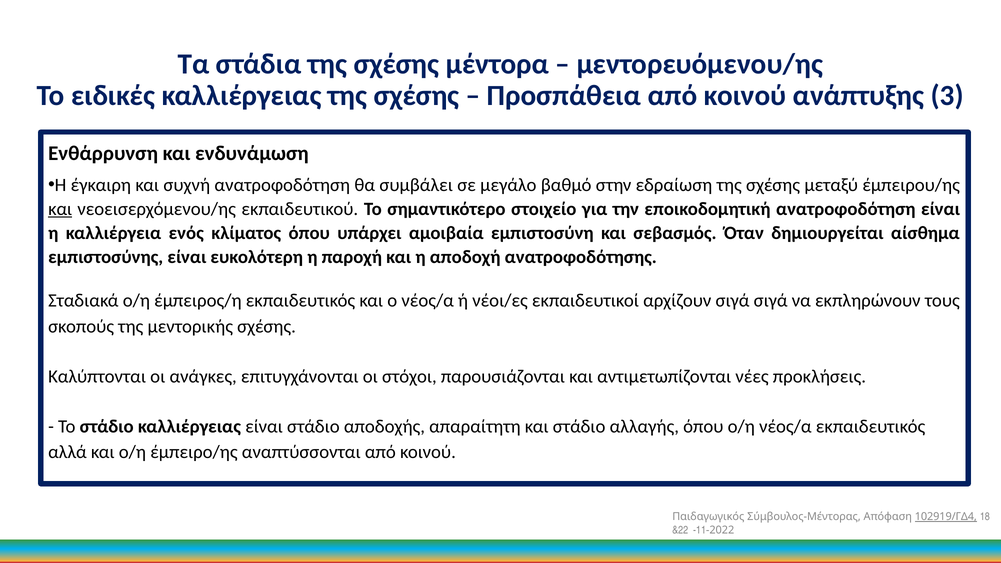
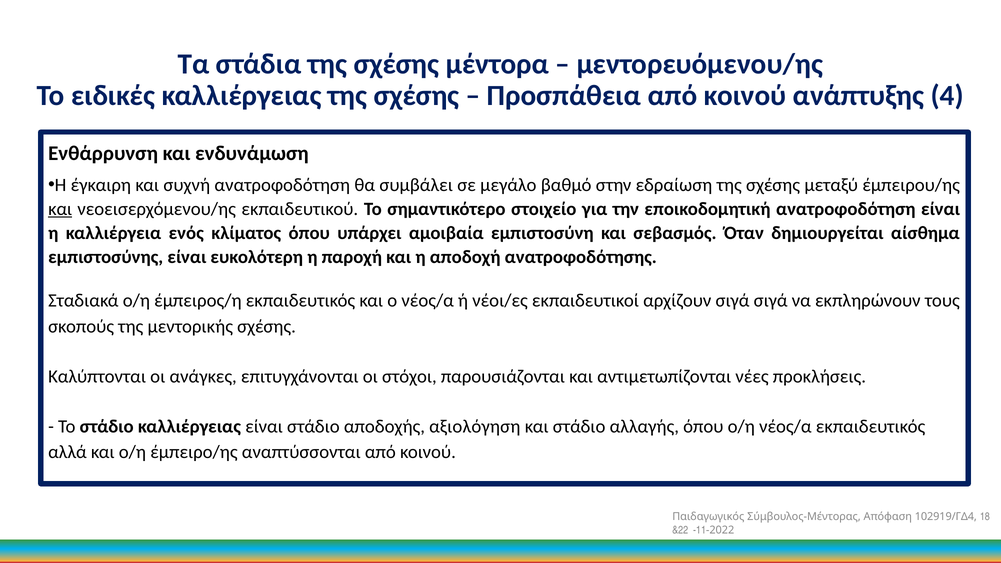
3: 3 -> 4
απαραίτητη: απαραίτητη -> αξιολόγηση
102919/ΓΔ4 underline: present -> none
